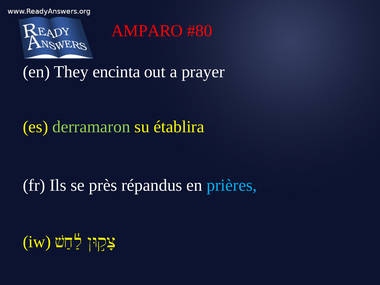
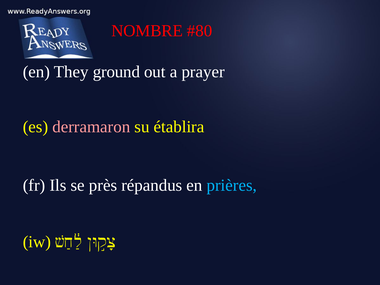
AMPARO: AMPARO -> NOMBRE
encinta: encinta -> ground
derramaron colour: light green -> pink
